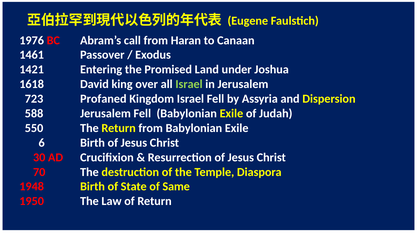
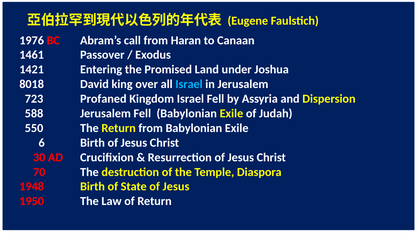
1618: 1618 -> 8018
Israel at (189, 84) colour: light green -> light blue
State of Same: Same -> Jesus
